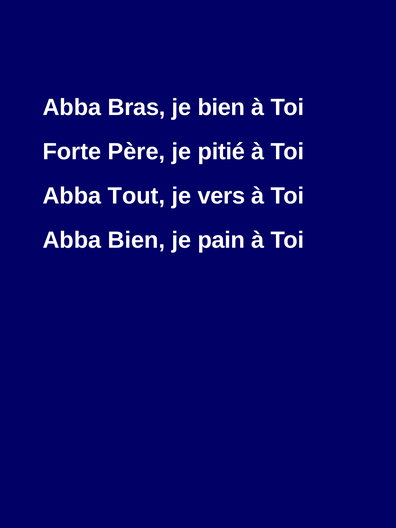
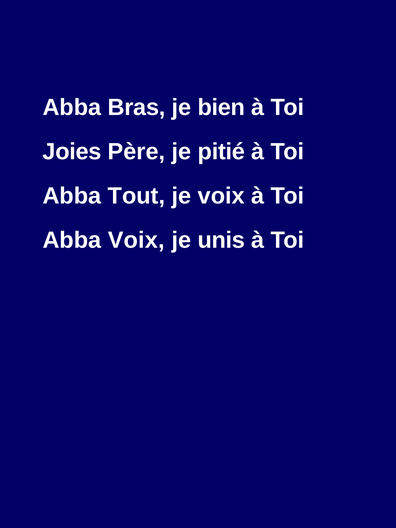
Forte: Forte -> Joies
je vers: vers -> voix
Abba Bien: Bien -> Voix
pain: pain -> unis
